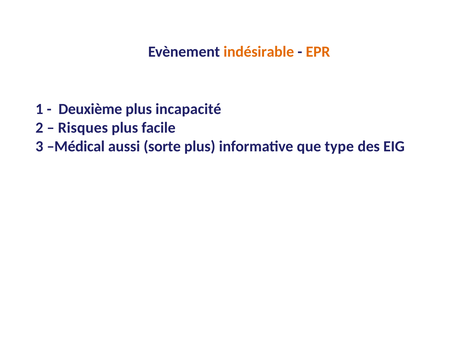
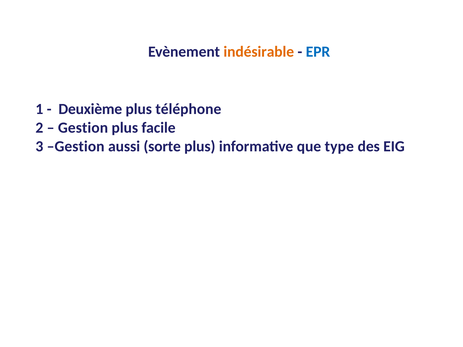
EPR colour: orange -> blue
incapacité: incapacité -> téléphone
Risques at (83, 128): Risques -> Gestion
3 Médical: Médical -> Gestion
